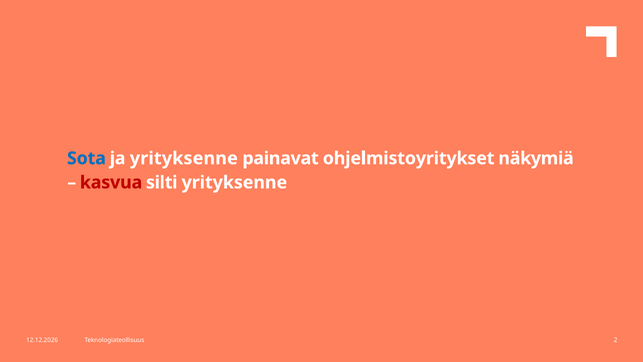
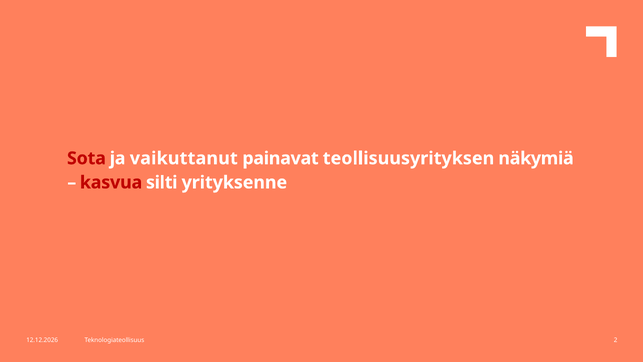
Sota colour: blue -> red
ja yrityksenne: yrityksenne -> vaikuttanut
ohjelmistoyritykset: ohjelmistoyritykset -> teollisuusyrityksen
